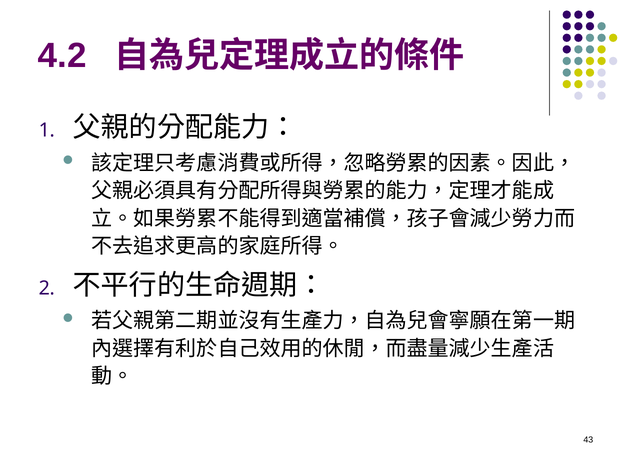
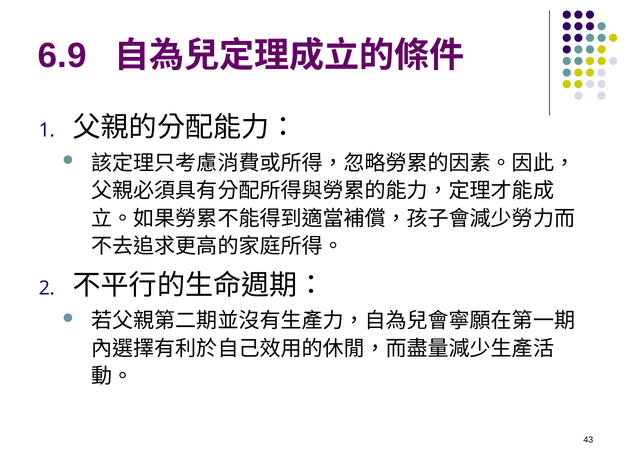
4.2: 4.2 -> 6.9
